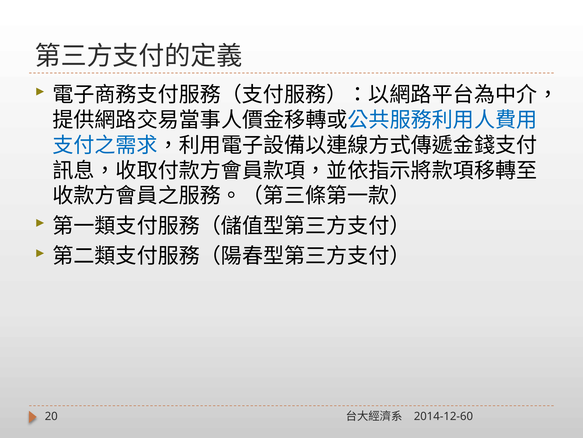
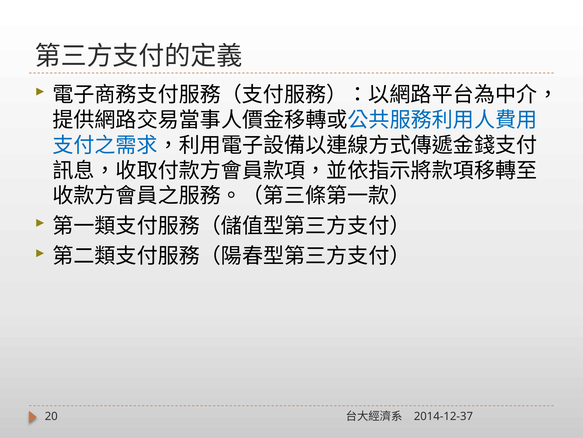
2014-12-60: 2014-12-60 -> 2014-12-37
